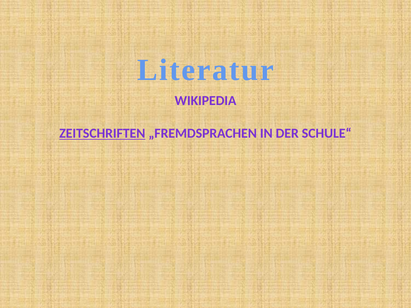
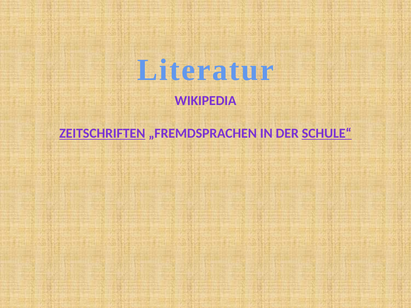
SCHULE“ underline: none -> present
